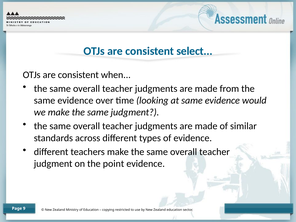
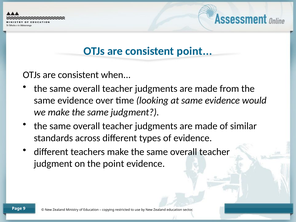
consistent select: select -> point
